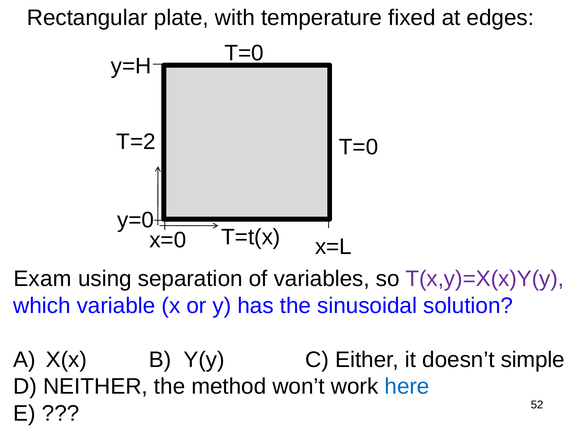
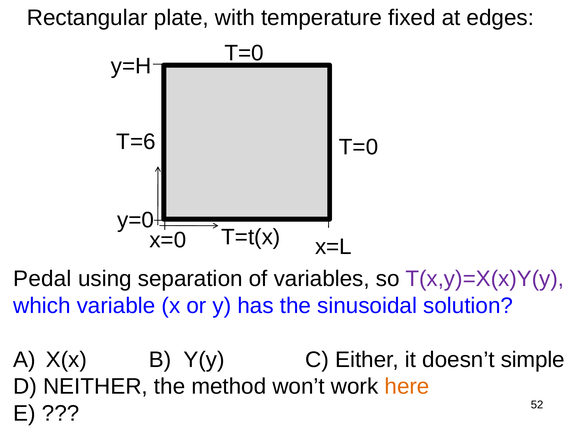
T=2: T=2 -> T=6
Exam: Exam -> Pedal
here colour: blue -> orange
